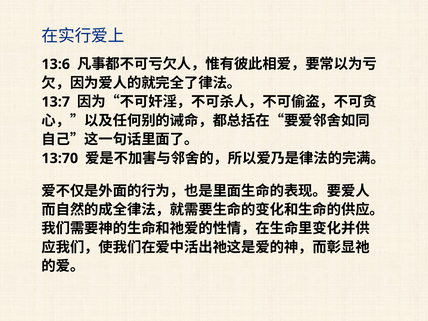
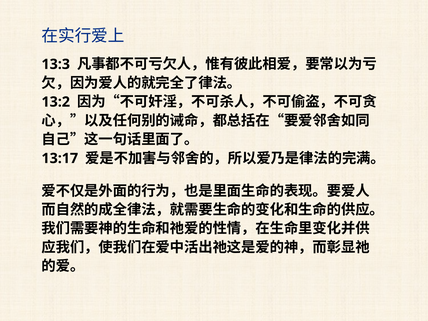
13:6: 13:6 -> 13:3
13:7: 13:7 -> 13:2
13:70: 13:70 -> 13:17
